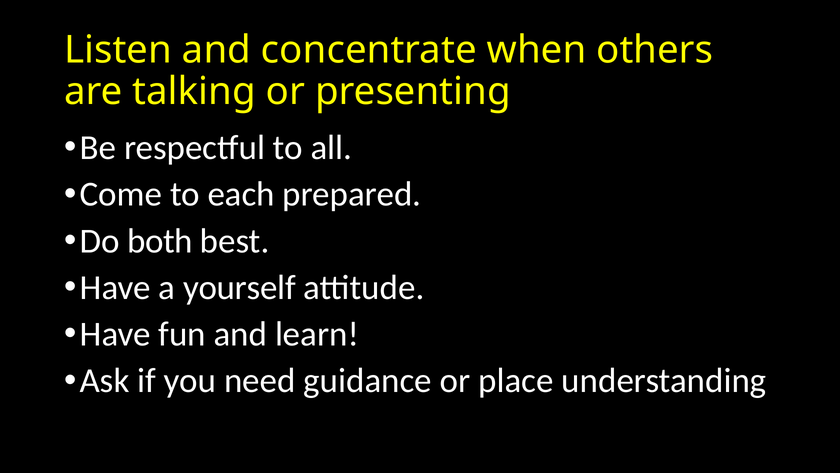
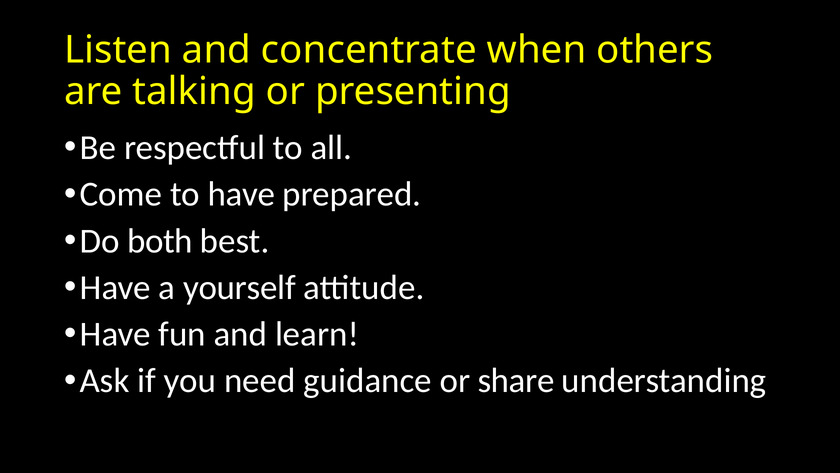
to each: each -> have
place: place -> share
